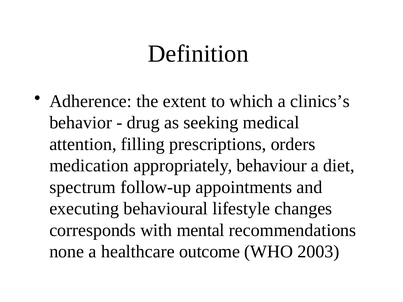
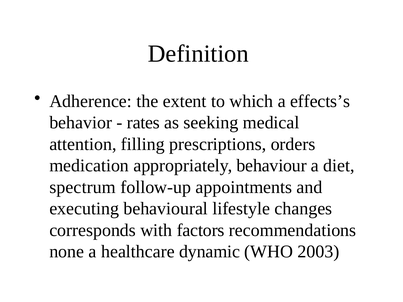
clinics’s: clinics’s -> effects’s
drug: drug -> rates
mental: mental -> factors
outcome: outcome -> dynamic
